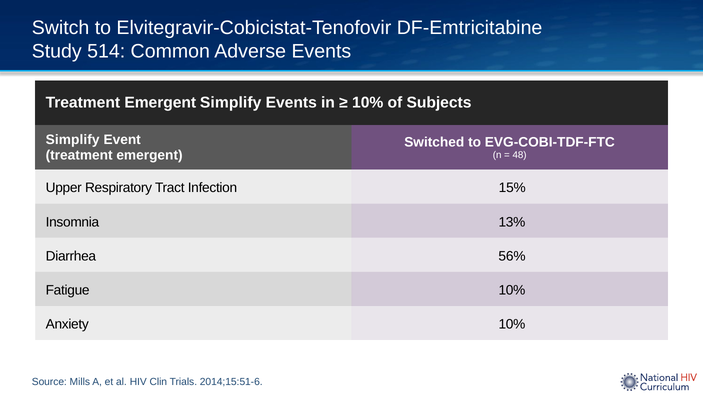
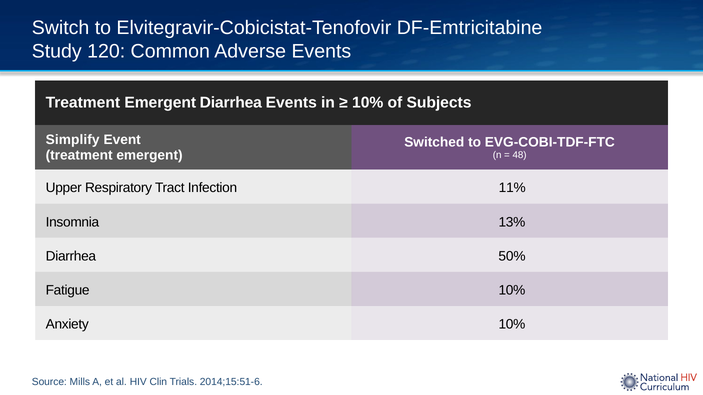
514: 514 -> 120
Emergent Simplify: Simplify -> Diarrhea
15%: 15% -> 11%
56%: 56% -> 50%
